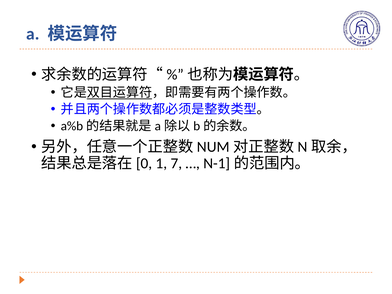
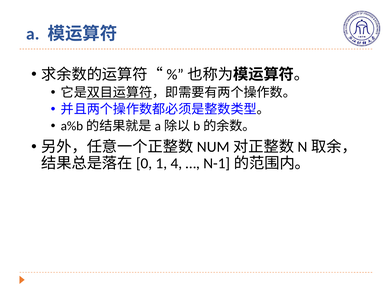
7: 7 -> 4
